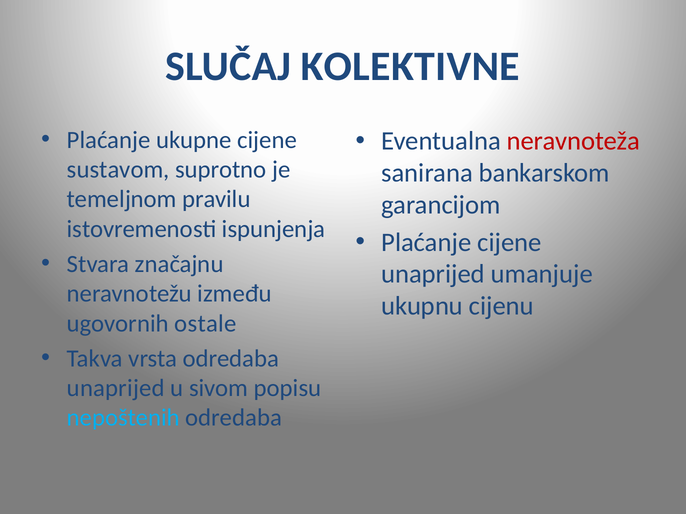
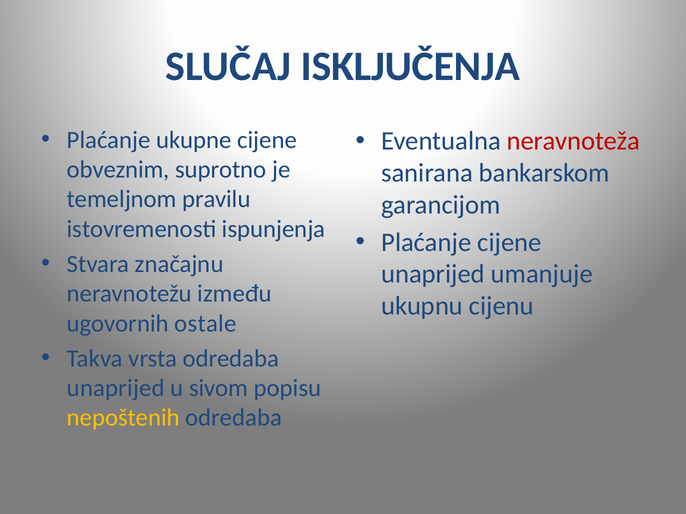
KOLEKTIVNE: KOLEKTIVNE -> ISKLJUČENJA
sustavom: sustavom -> obveznim
nepoštenih colour: light blue -> yellow
